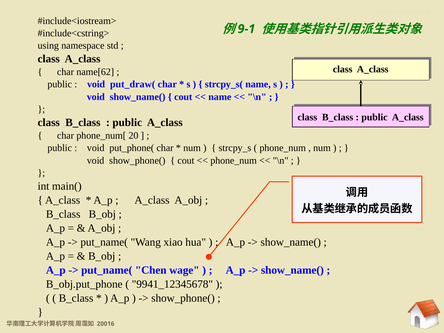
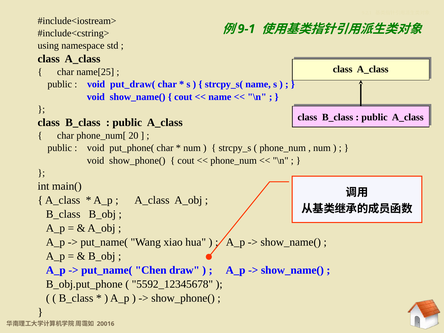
name[62: name[62 -> name[25
wage: wage -> draw
9941_12345678: 9941_12345678 -> 5592_12345678
